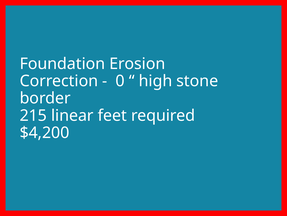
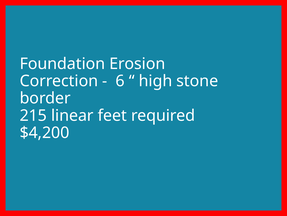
0: 0 -> 6
